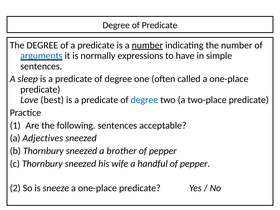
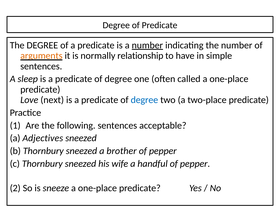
arguments colour: blue -> orange
expressions: expressions -> relationship
best: best -> next
